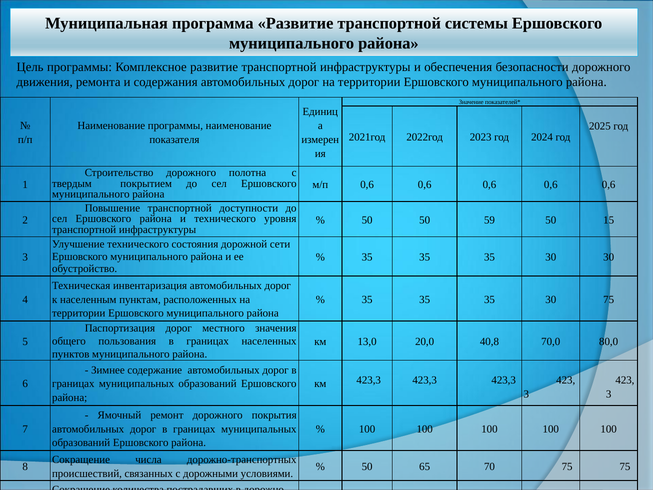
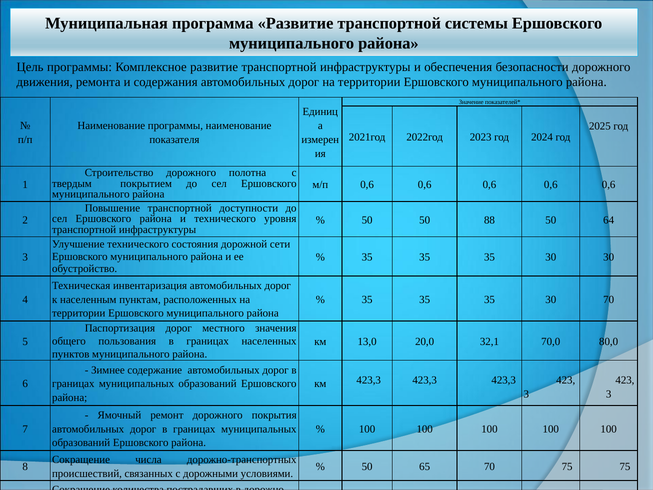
59: 59 -> 88
15: 15 -> 64
30 75: 75 -> 70
40,8: 40,8 -> 32,1
